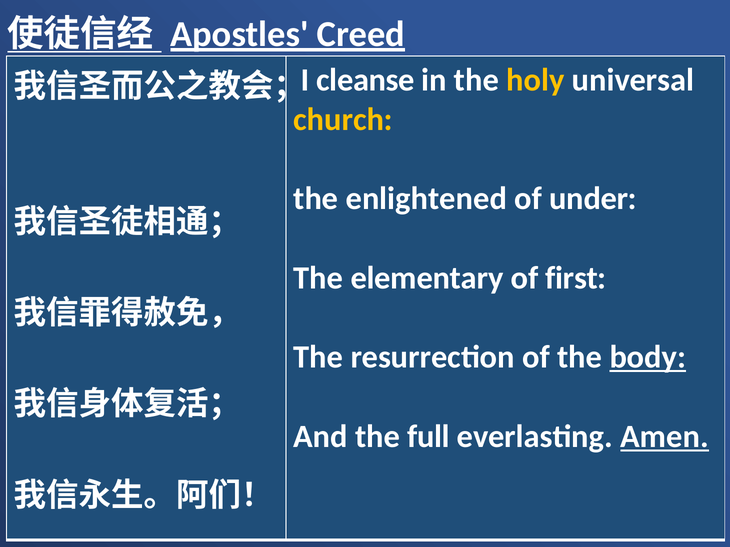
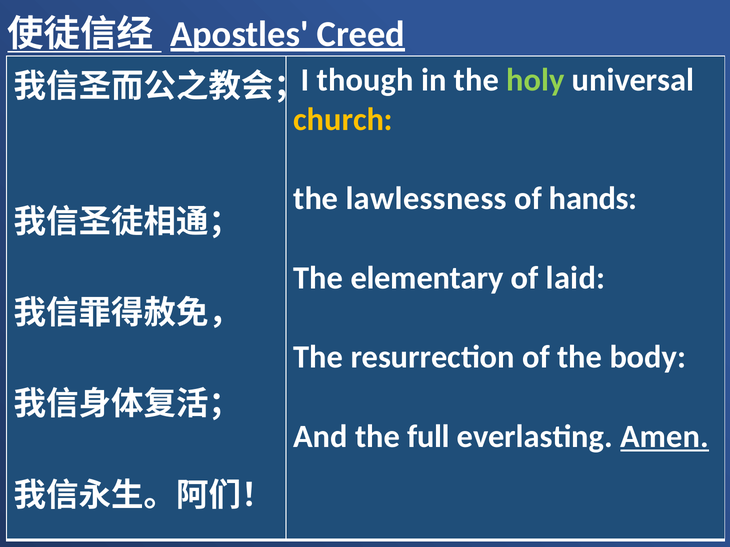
cleanse: cleanse -> though
holy colour: yellow -> light green
enlightened: enlightened -> lawlessness
under: under -> hands
first: first -> laid
body underline: present -> none
